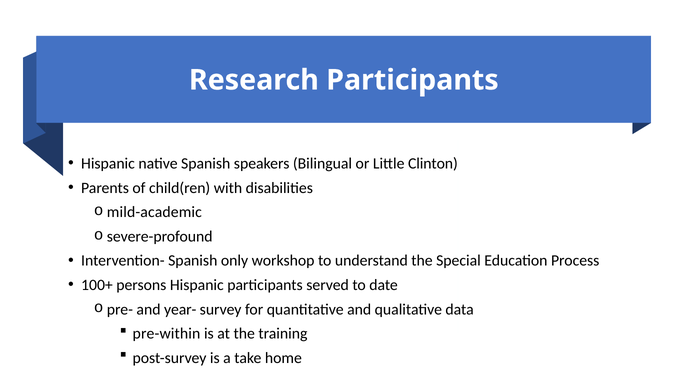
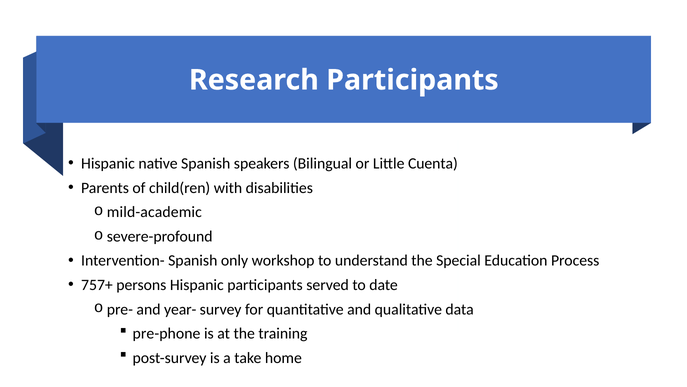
Clinton: Clinton -> Cuenta
100+: 100+ -> 757+
pre-within: pre-within -> pre-phone
